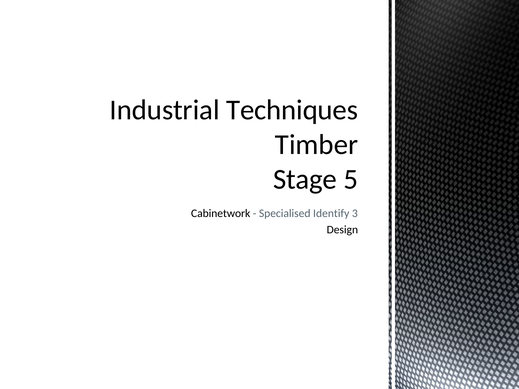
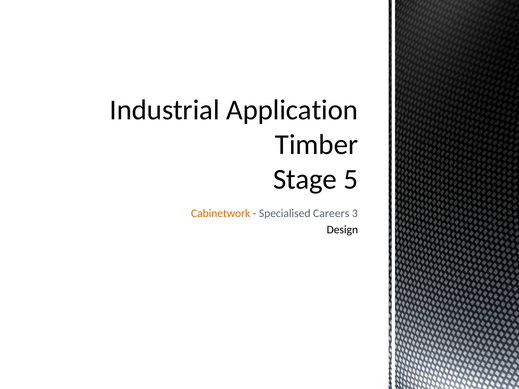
Techniques: Techniques -> Application
Cabinetwork colour: black -> orange
Identify: Identify -> Careers
